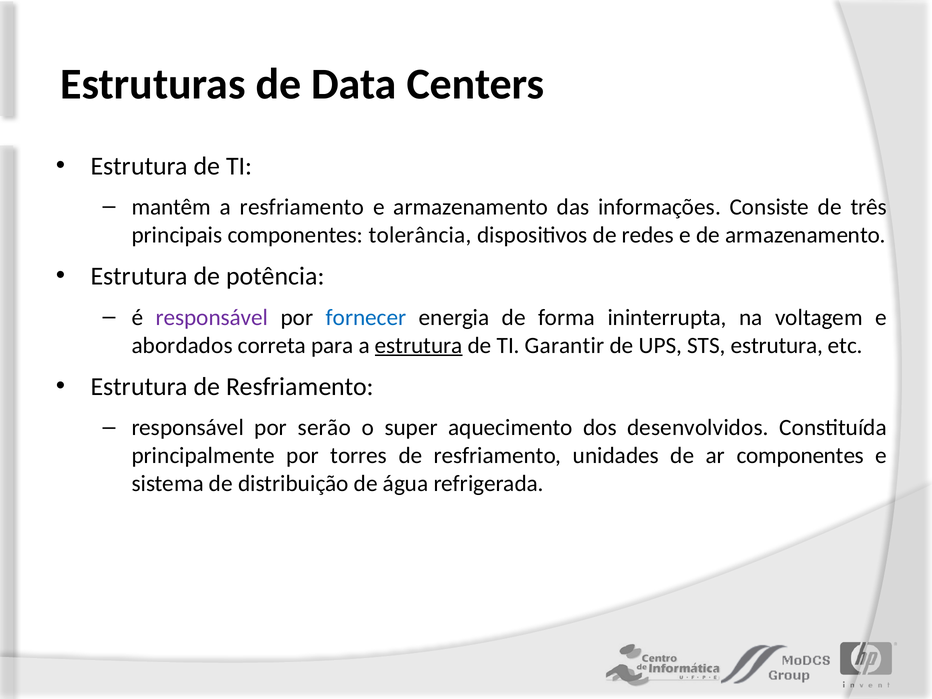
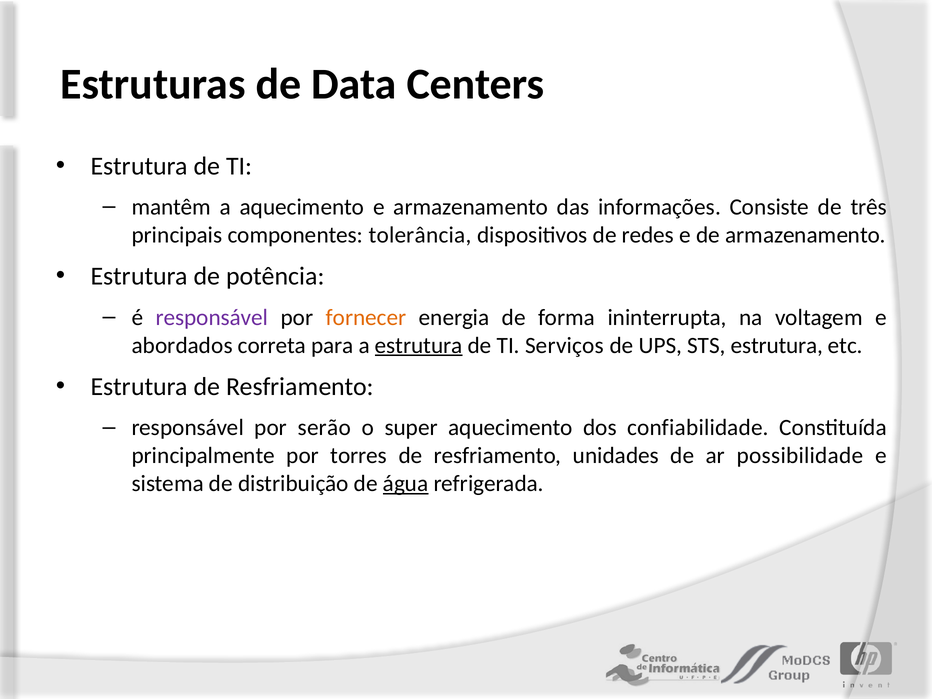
a resfriamento: resfriamento -> aquecimento
fornecer colour: blue -> orange
Garantir: Garantir -> Serviços
desenvolvidos: desenvolvidos -> confiabilidade
ar componentes: componentes -> possibilidade
água underline: none -> present
